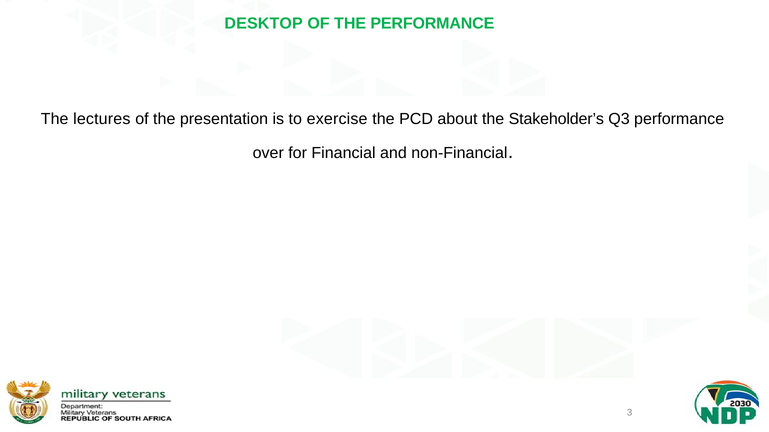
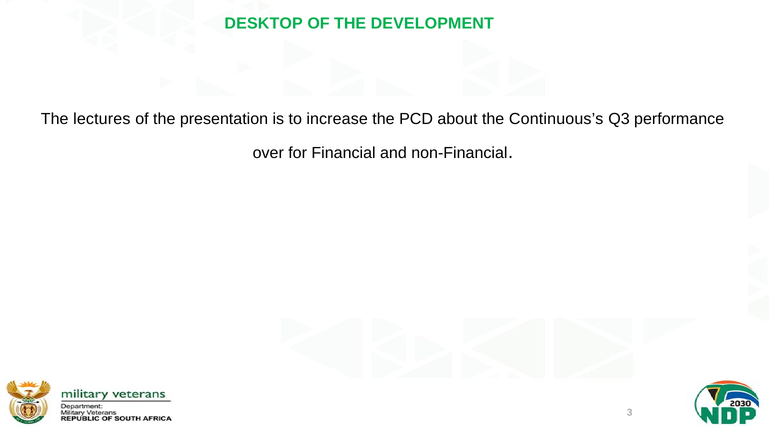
THE PERFORMANCE: PERFORMANCE -> DEVELOPMENT
exercise: exercise -> increase
Stakeholder’s: Stakeholder’s -> Continuous’s
